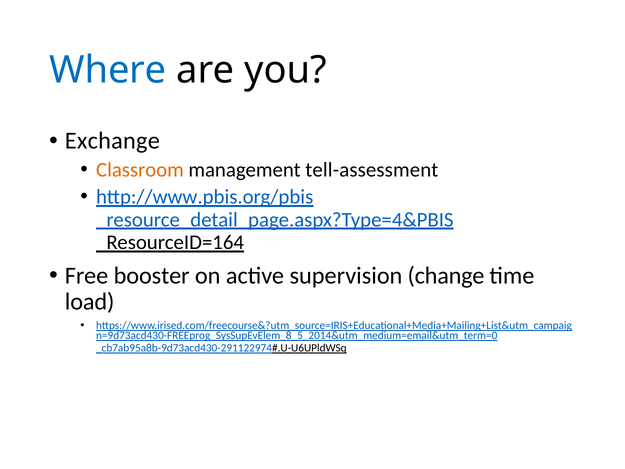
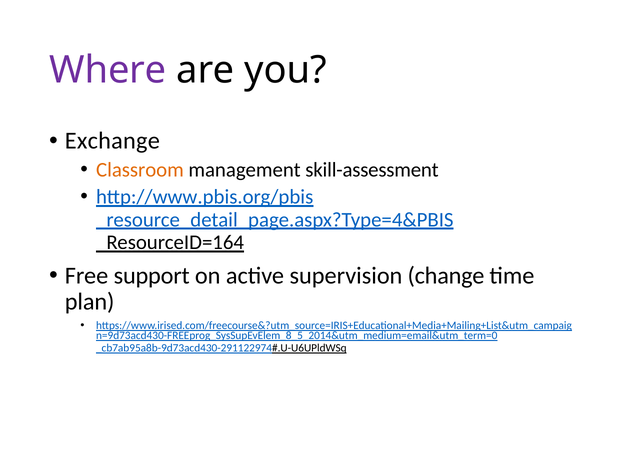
Where colour: blue -> purple
tell-assessment: tell-assessment -> skill-assessment
booster: booster -> support
load: load -> plan
